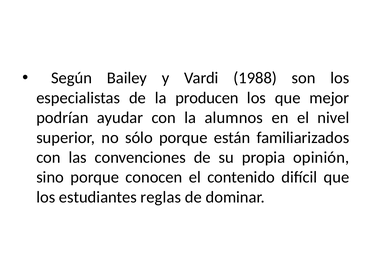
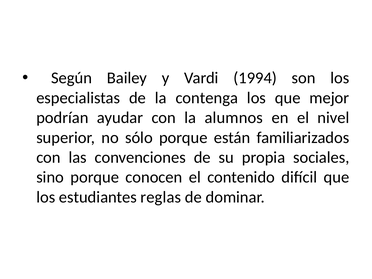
1988: 1988 -> 1994
producen: producen -> contenga
opinión: opinión -> sociales
